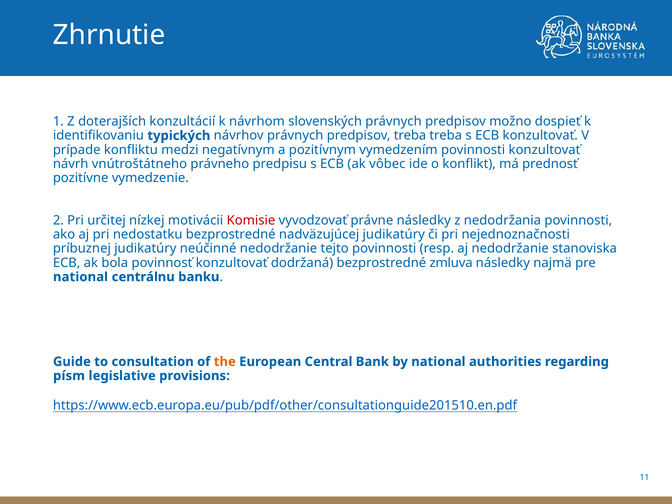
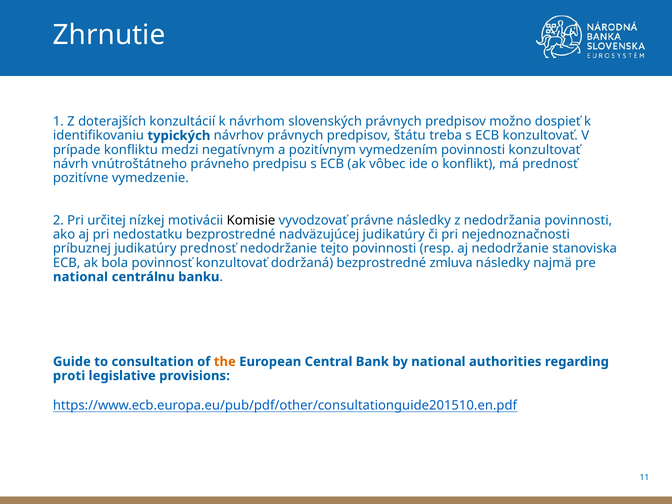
predpisov treba: treba -> štátu
Komisie colour: red -> black
judikatúry neúčinné: neúčinné -> prednosť
písm: písm -> proti
